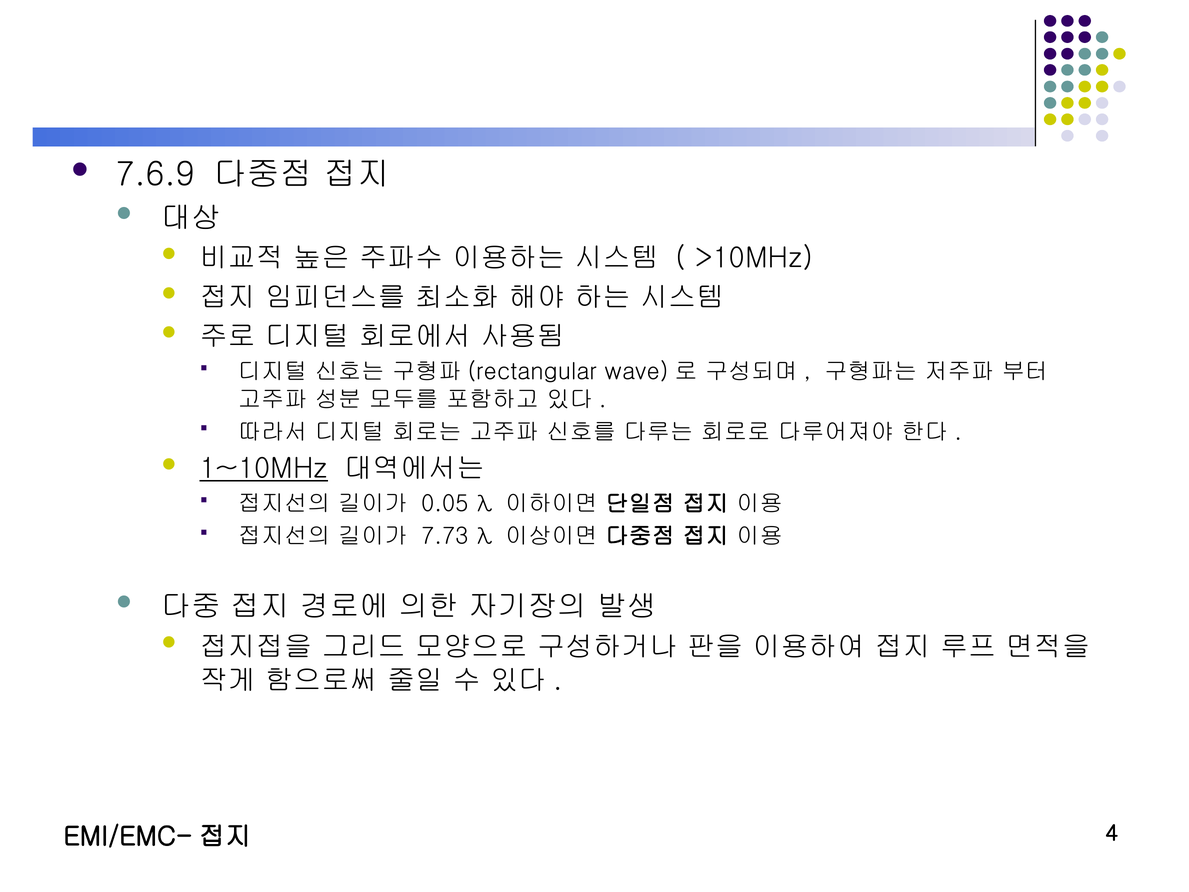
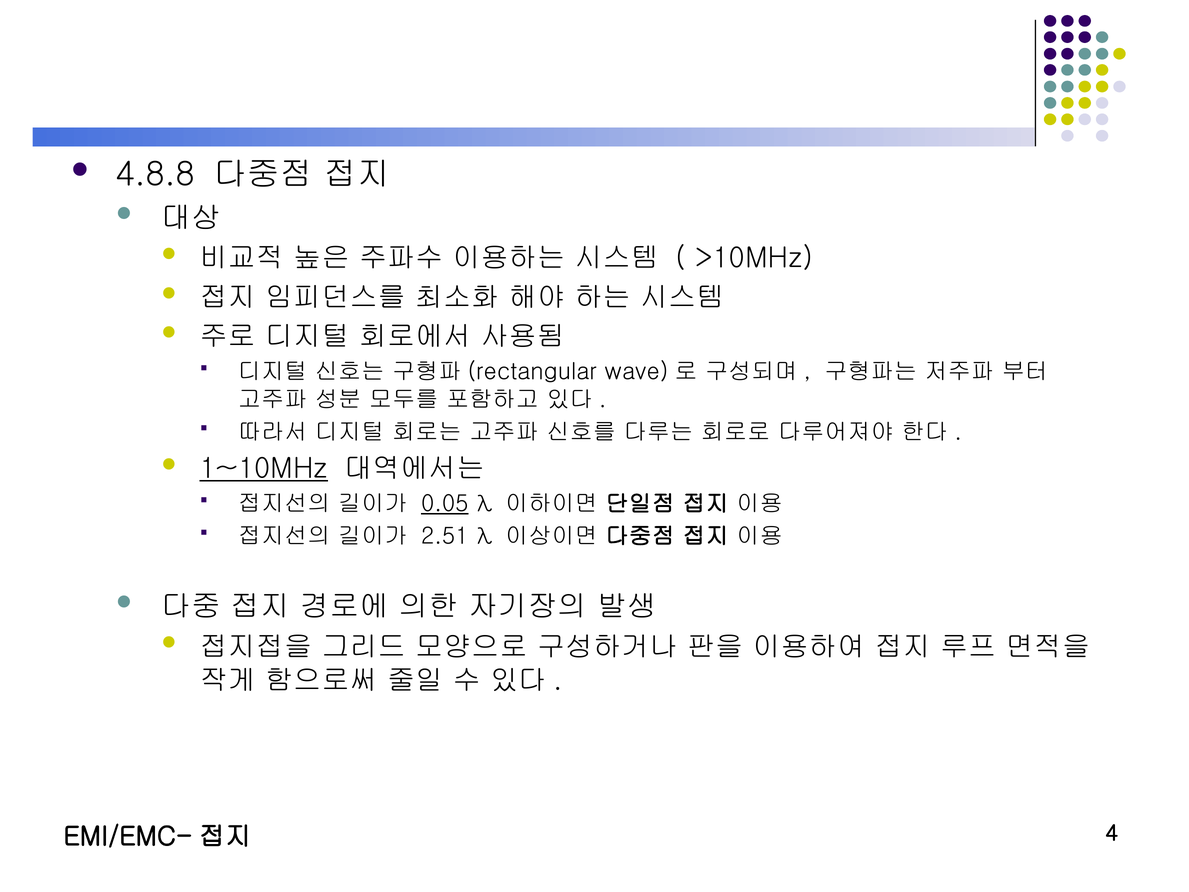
7.6.9: 7.6.9 -> 4.8.8
0.05 underline: none -> present
7.73: 7.73 -> 2.51
